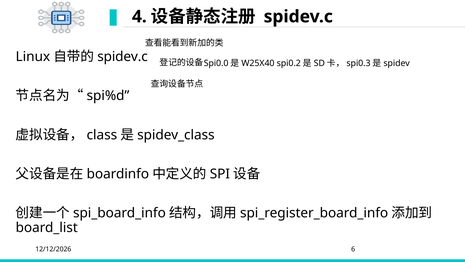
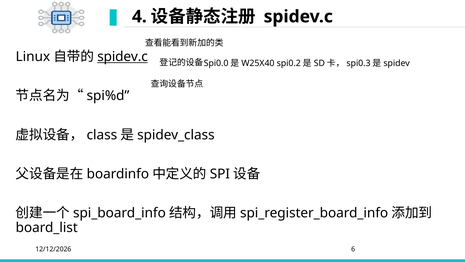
spidev.c at (123, 57) underline: none -> present
